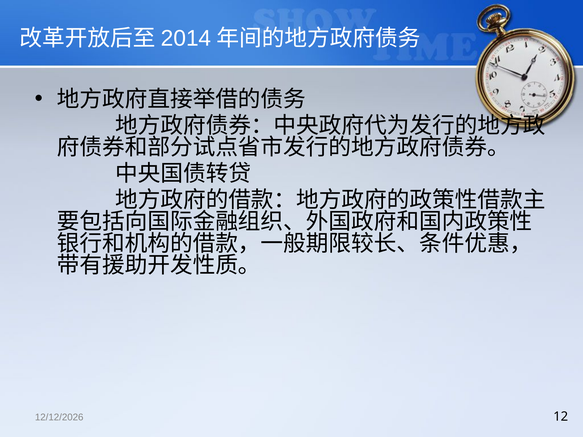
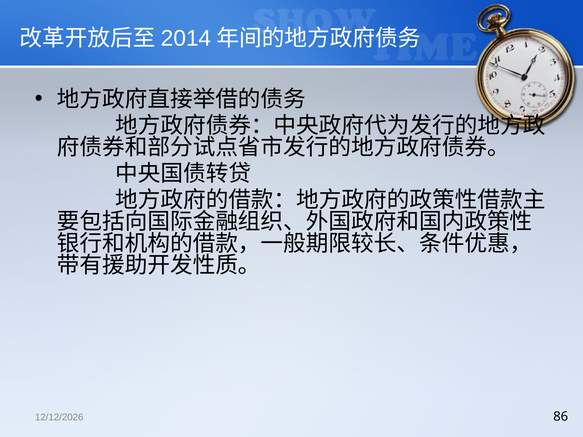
12: 12 -> 86
